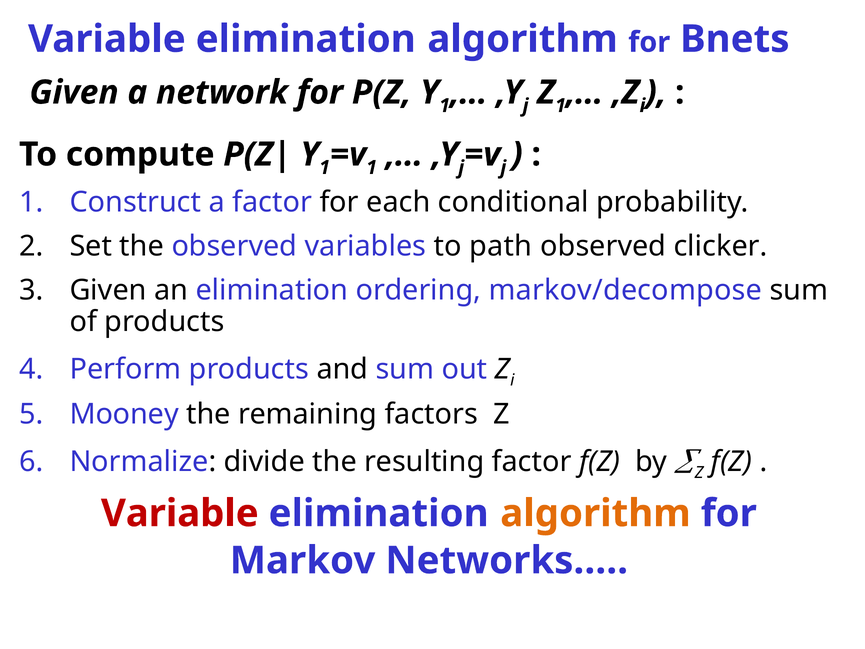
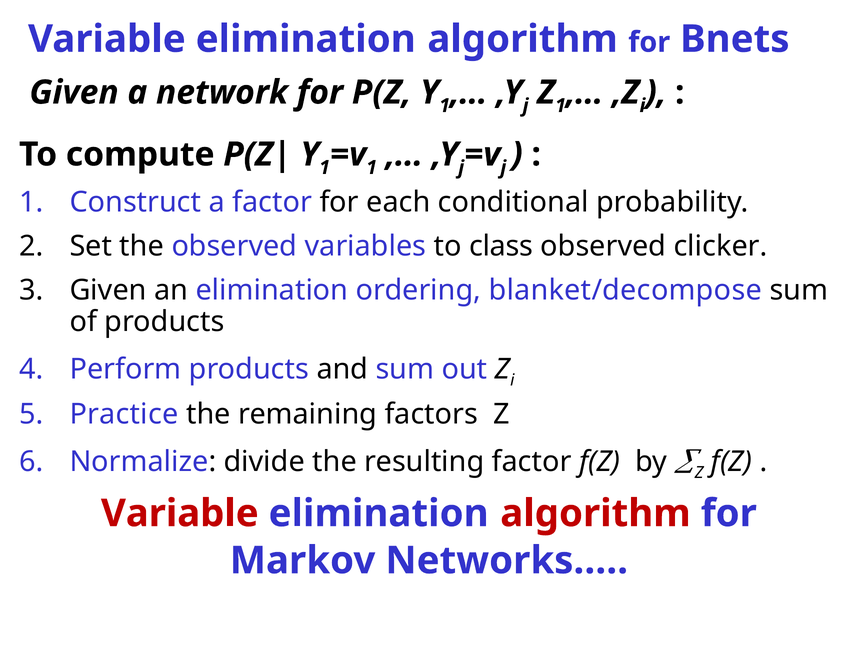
path: path -> class
markov/decompose: markov/decompose -> blanket/decompose
Mooney: Mooney -> Practice
algorithm at (595, 513) colour: orange -> red
